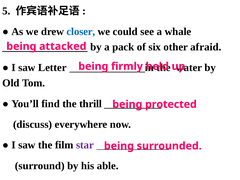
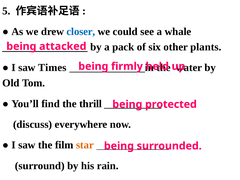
afraid: afraid -> plants
Letter: Letter -> Times
star colour: purple -> orange
able: able -> rain
